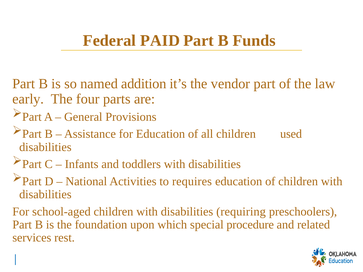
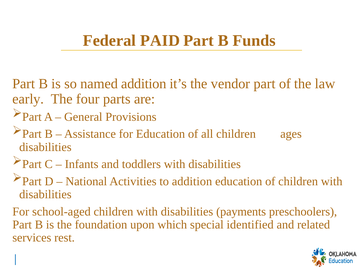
used: used -> ages
to requires: requires -> addition
requiring: requiring -> payments
procedure: procedure -> identified
